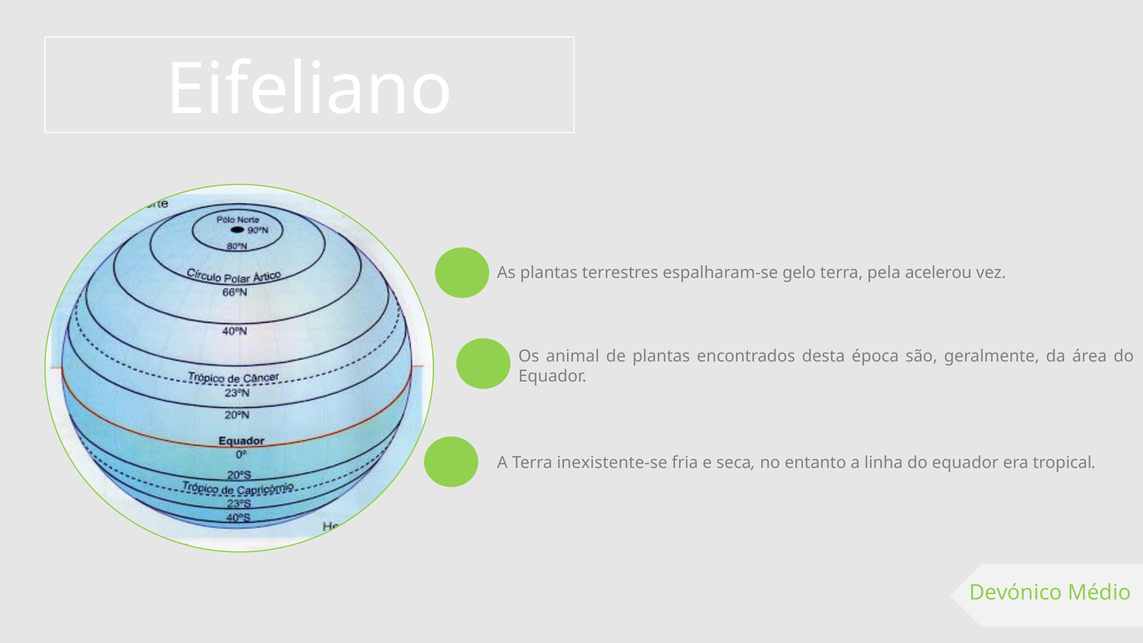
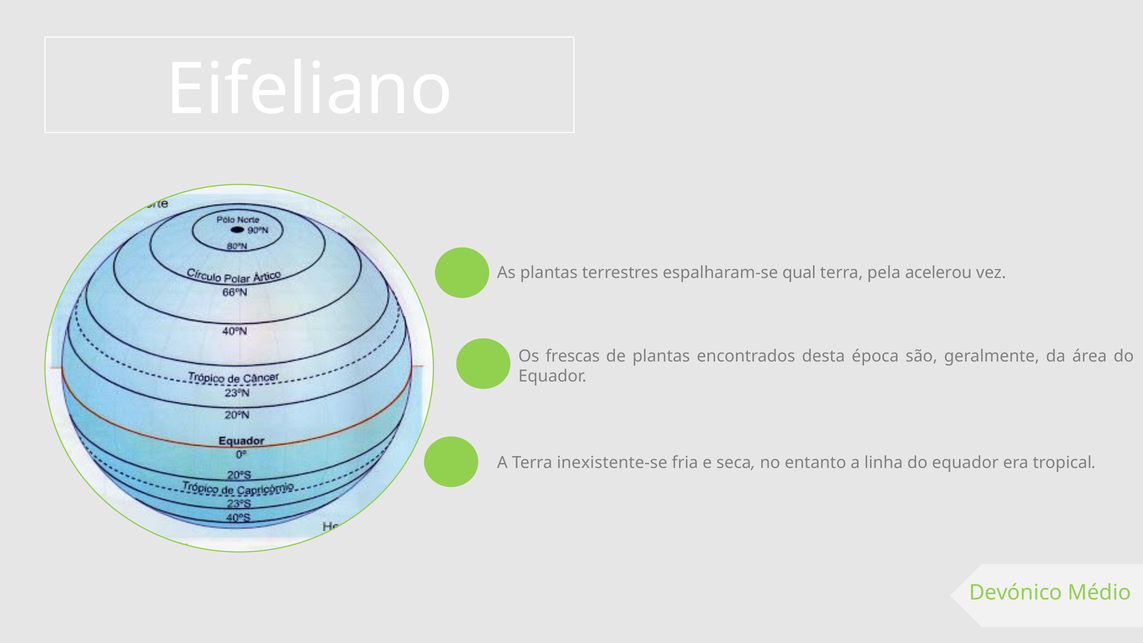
gelo: gelo -> qual
animal: animal -> frescas
